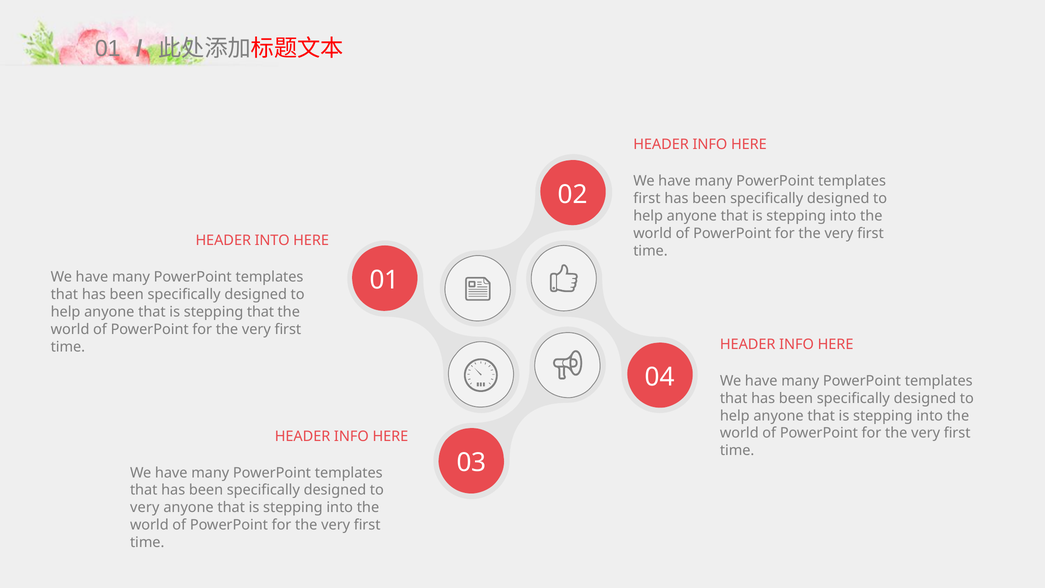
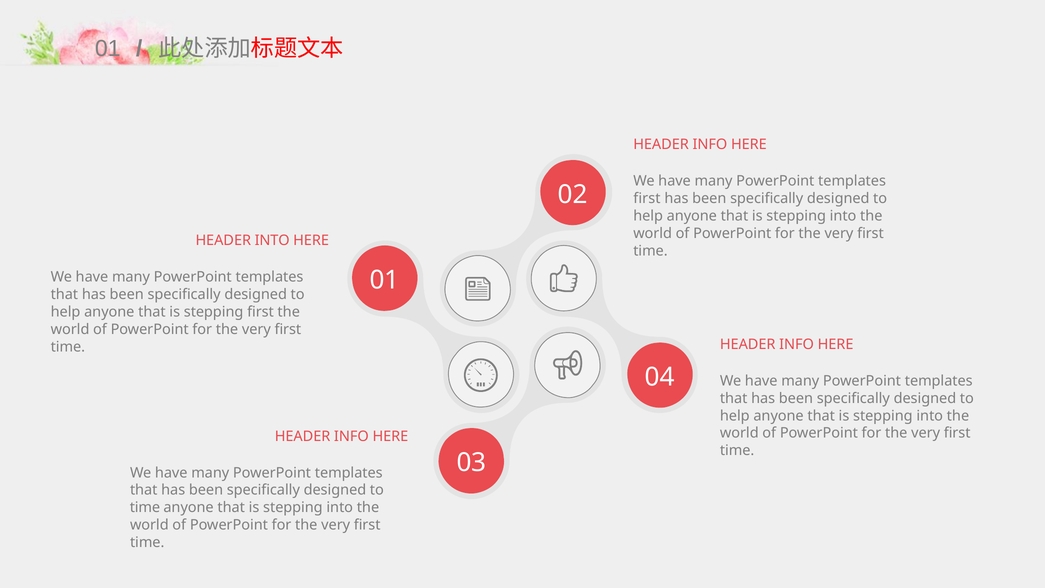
stepping that: that -> first
very at (145, 508): very -> time
